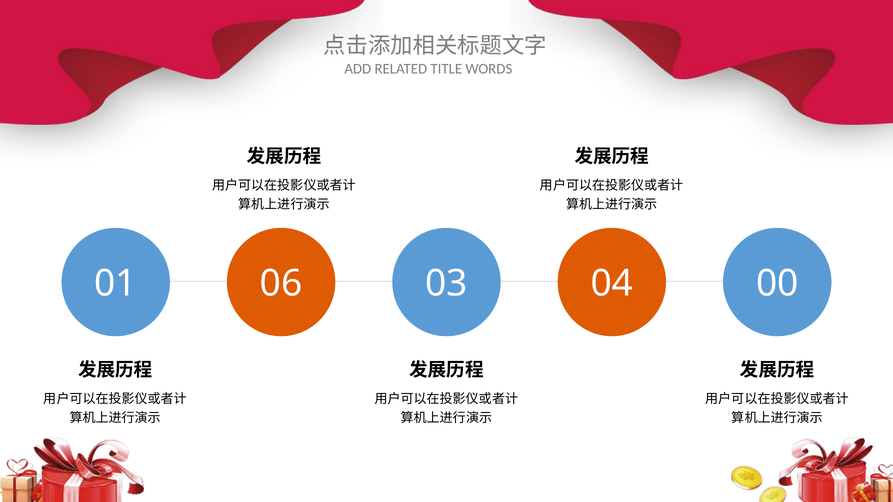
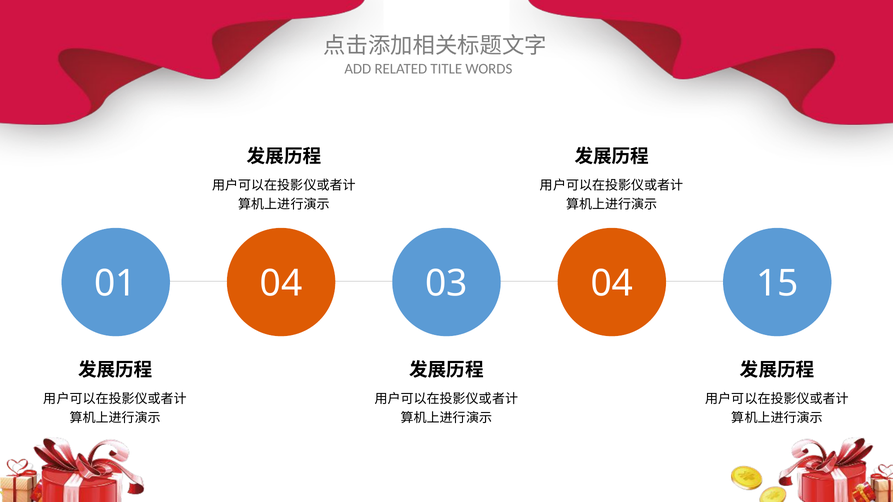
01 06: 06 -> 04
00: 00 -> 15
